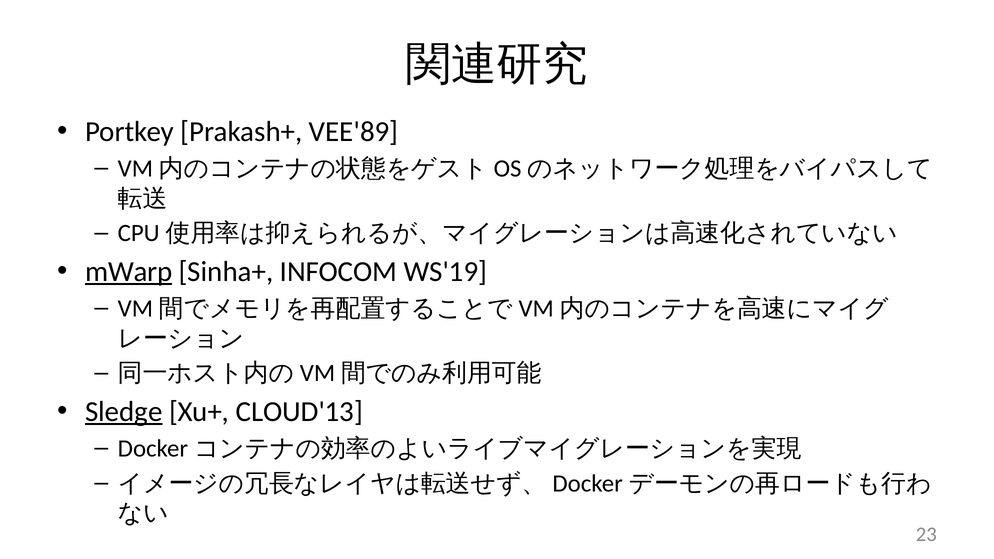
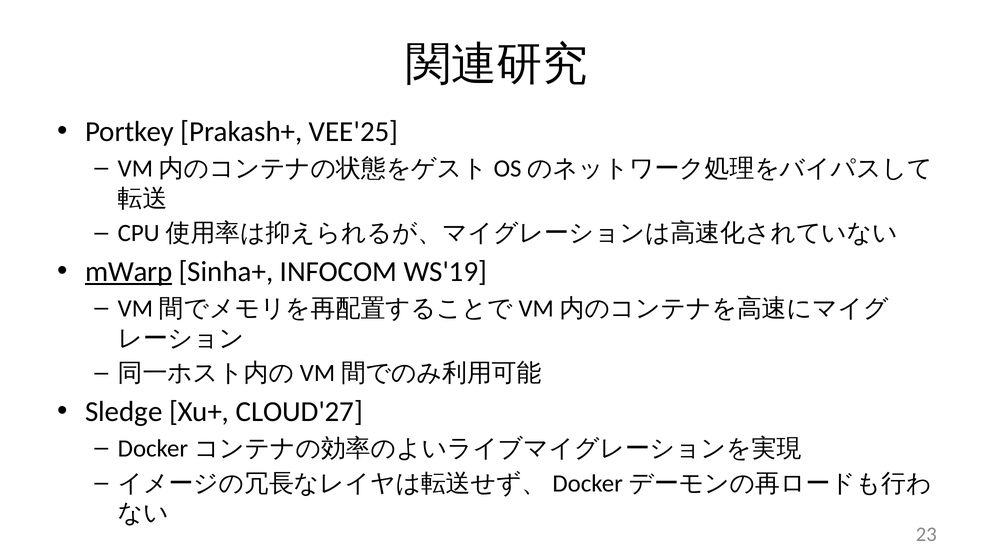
VEE'89: VEE'89 -> VEE'25
Sledge underline: present -> none
CLOUD'13: CLOUD'13 -> CLOUD'27
